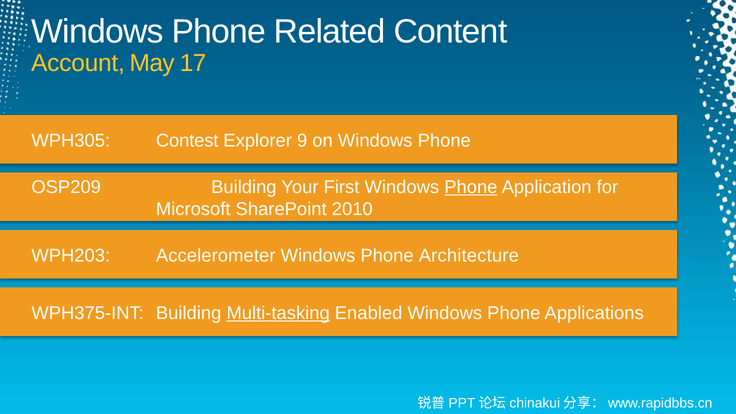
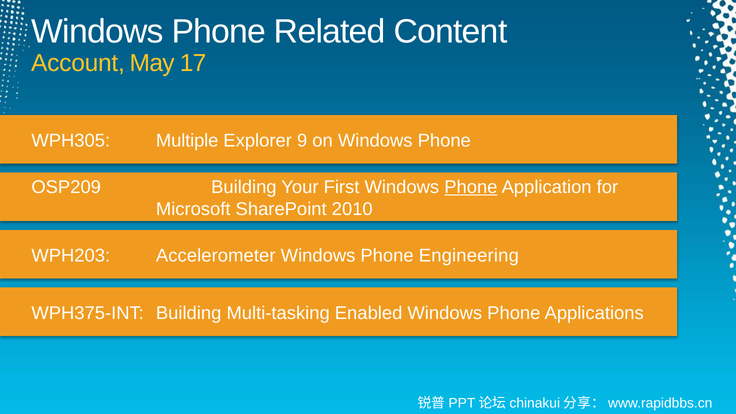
Contest: Contest -> Multiple
Architecture: Architecture -> Engineering
Multi-tasking underline: present -> none
